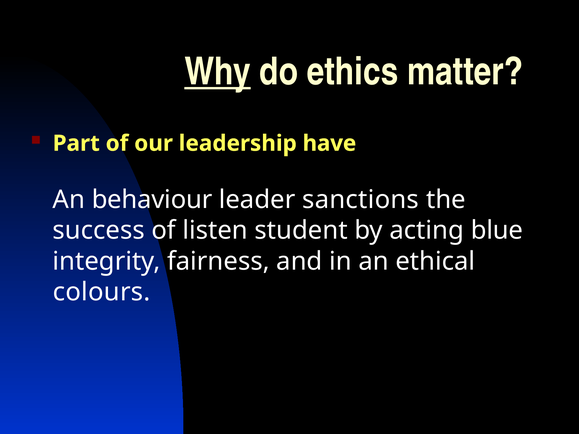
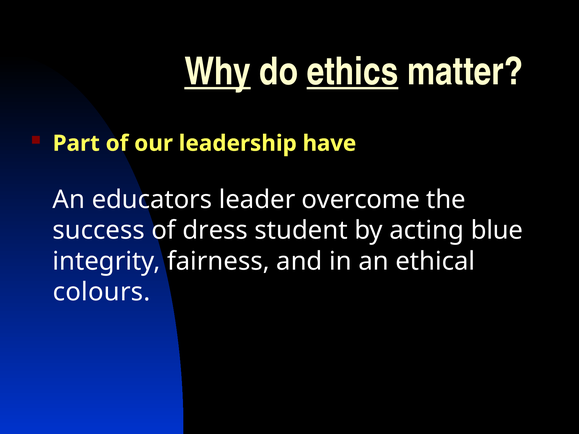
ethics underline: none -> present
behaviour: behaviour -> educators
sanctions: sanctions -> overcome
listen: listen -> dress
